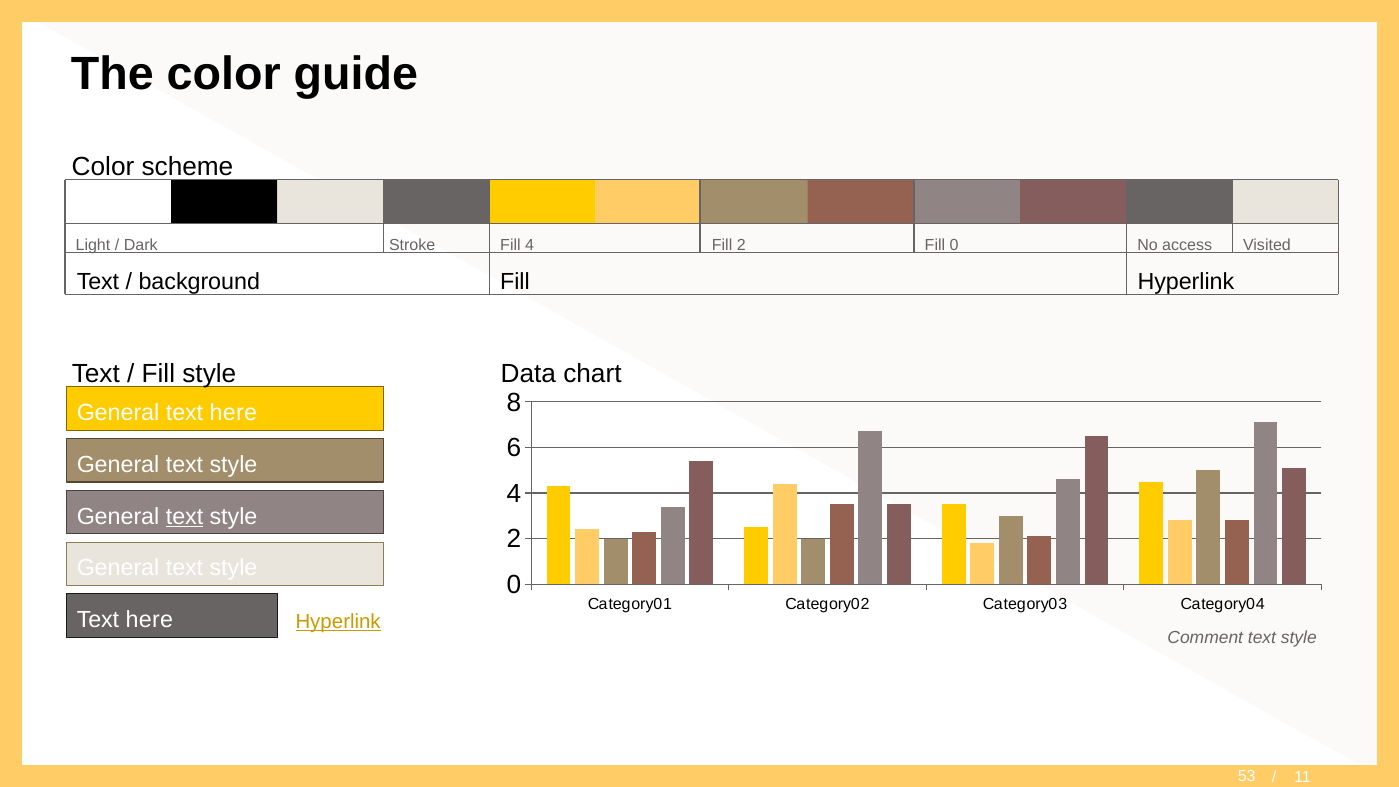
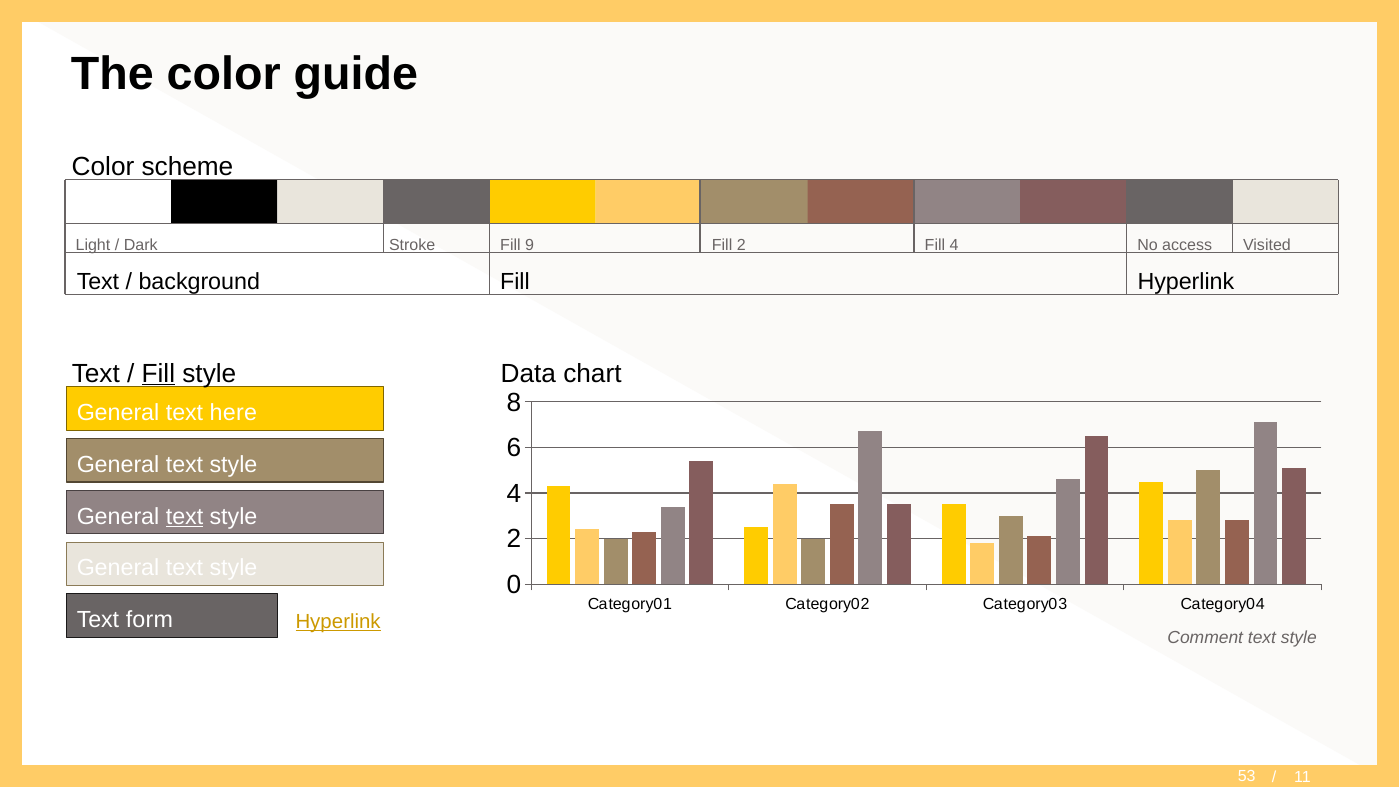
Fill 4: 4 -> 9
Fill 0: 0 -> 4
Fill at (158, 373) underline: none -> present
here at (149, 620): here -> form
